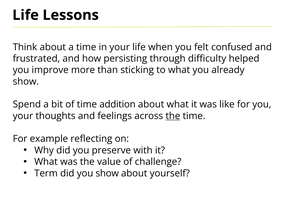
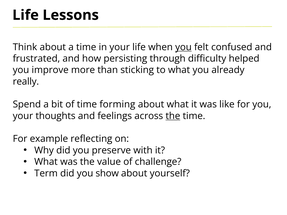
you at (183, 47) underline: none -> present
show at (26, 82): show -> really
addition: addition -> forming
